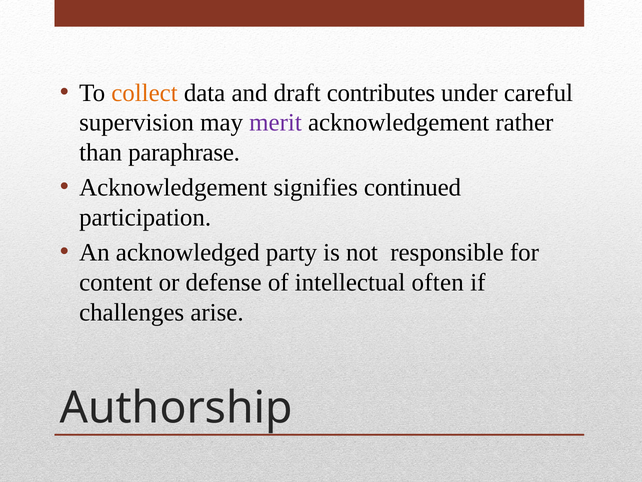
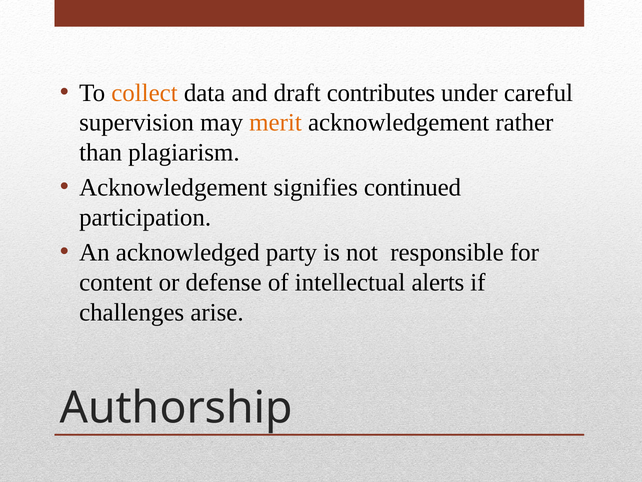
merit colour: purple -> orange
paraphrase: paraphrase -> plagiarism
often: often -> alerts
